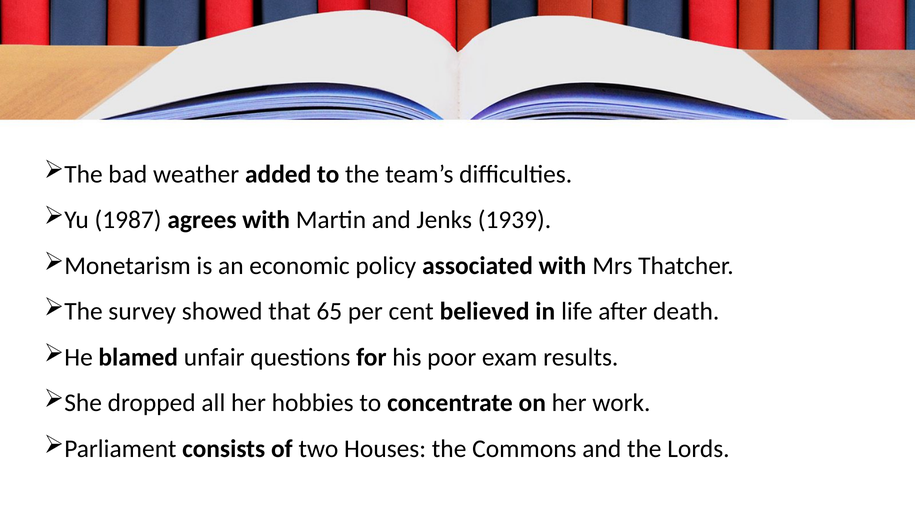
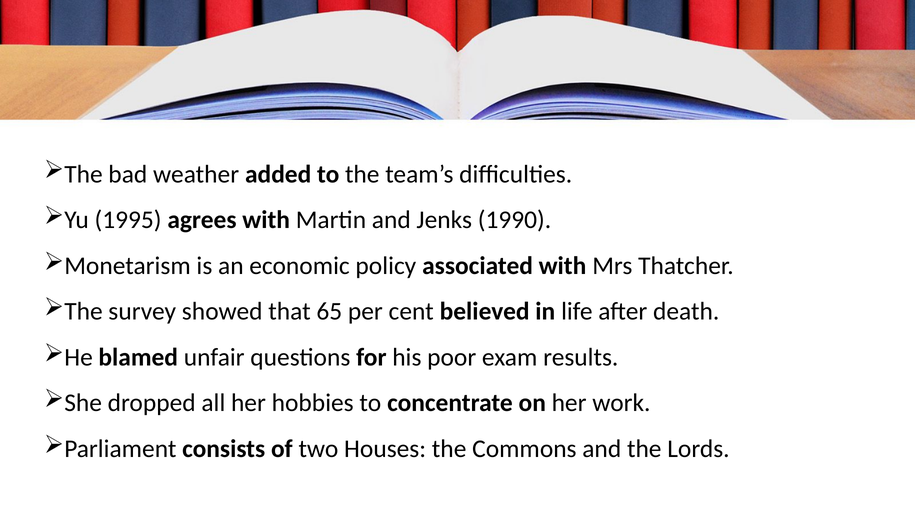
1987: 1987 -> 1995
1939: 1939 -> 1990
